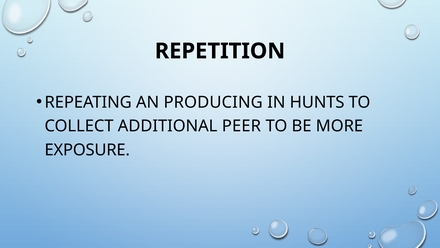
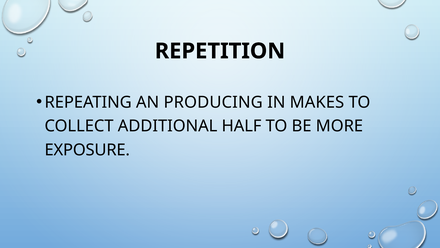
HUNTS: HUNTS -> MAKES
PEER: PEER -> HALF
